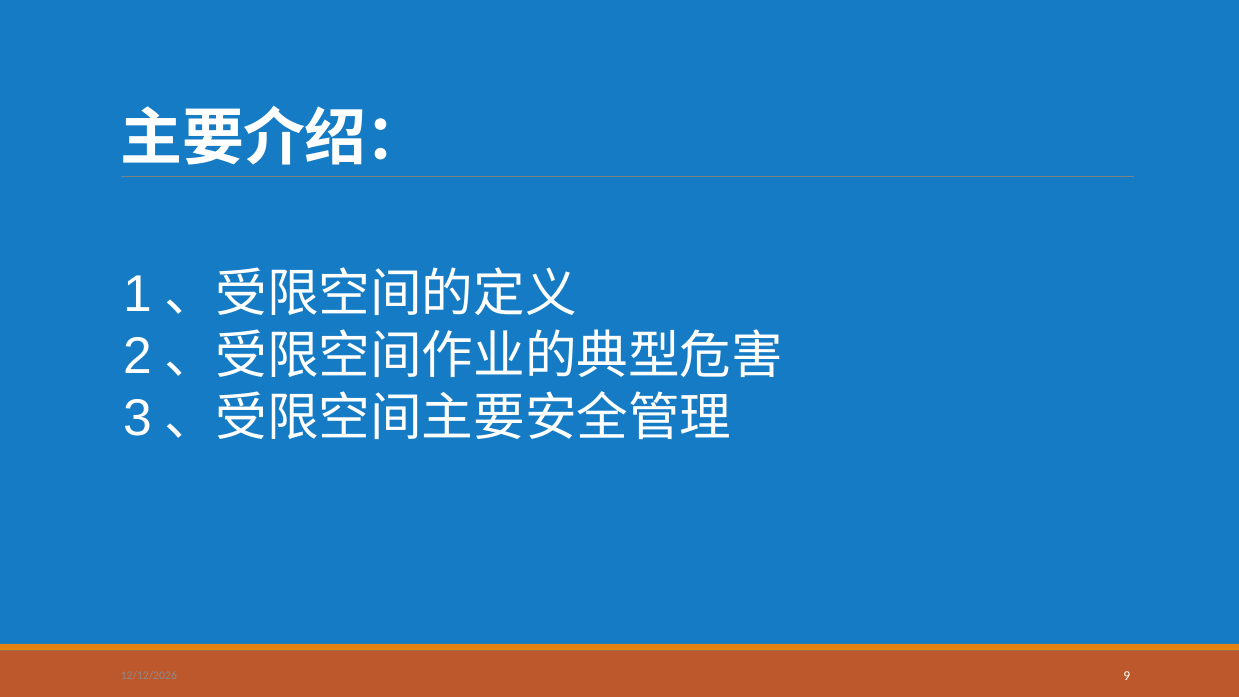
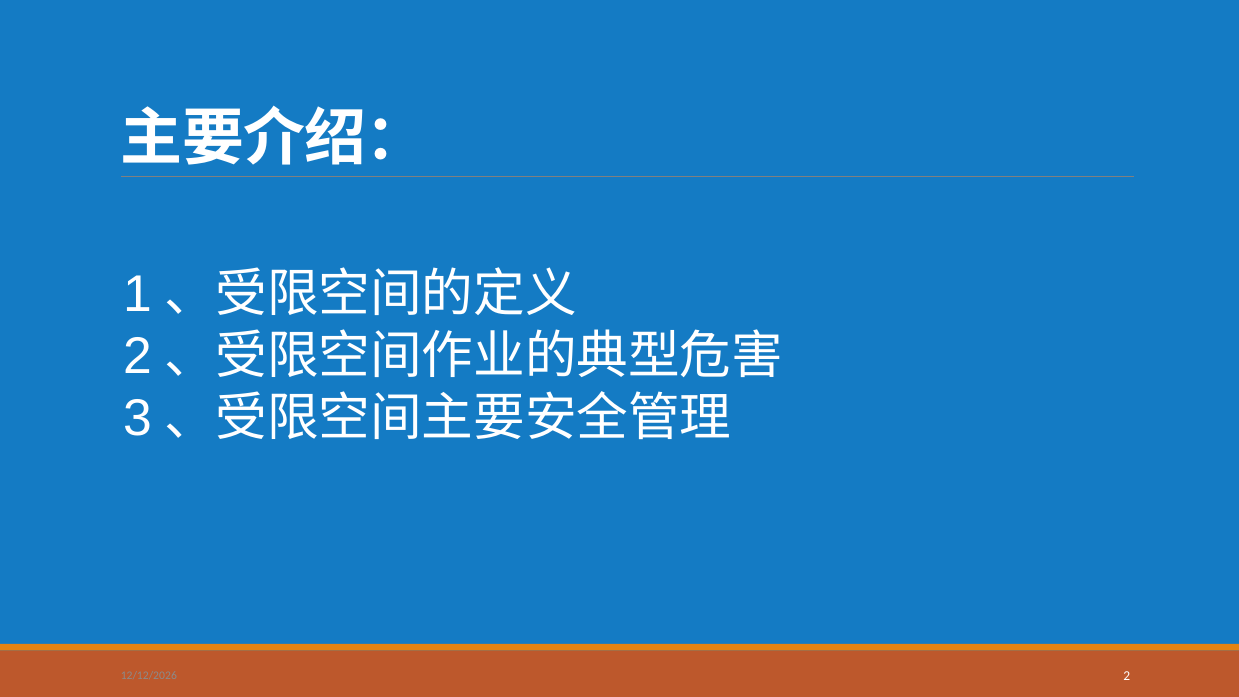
9 at (1127, 676): 9 -> 2
